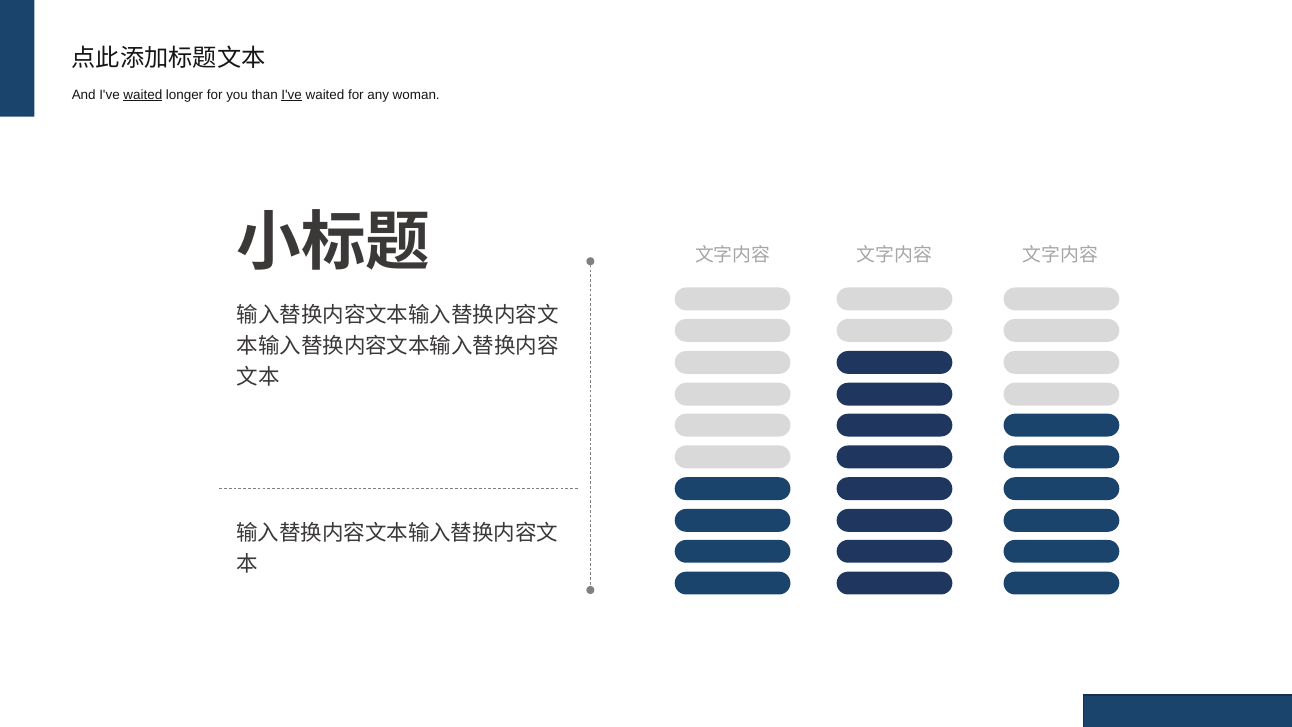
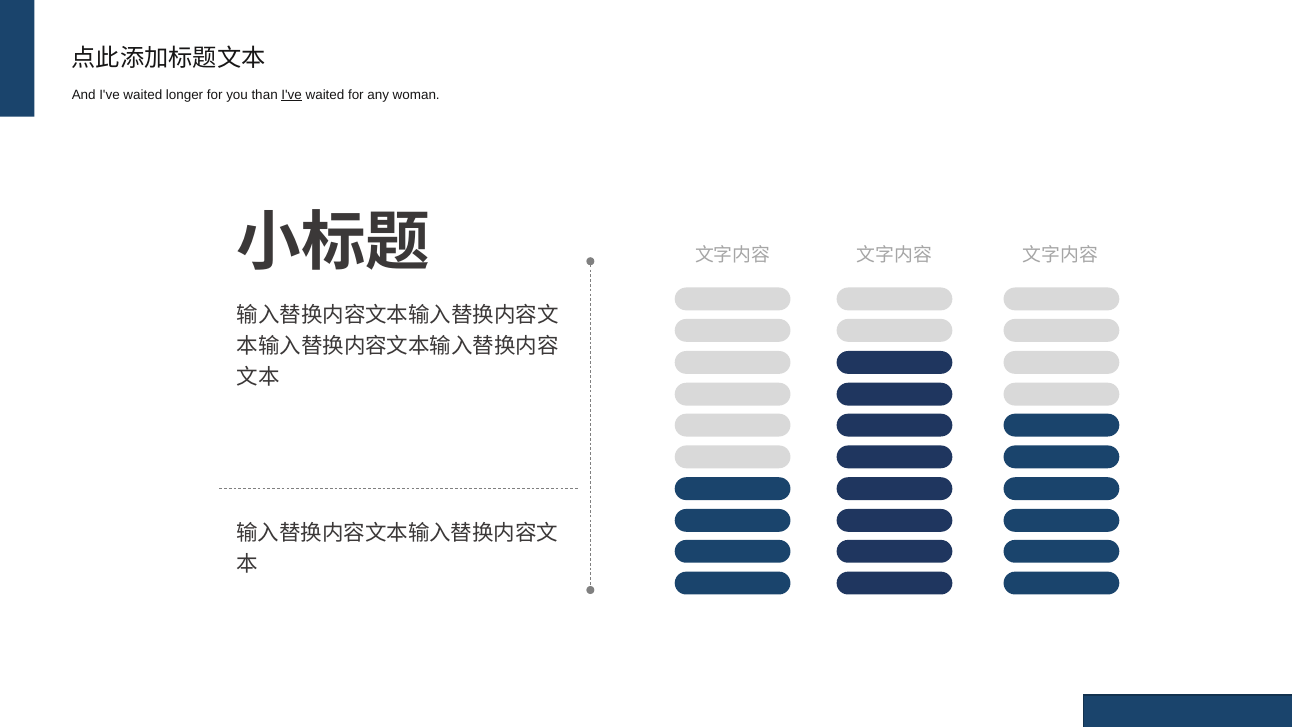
waited at (143, 95) underline: present -> none
